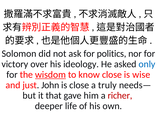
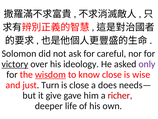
politics: politics -> careful
victory underline: none -> present
only colour: blue -> purple
John: John -> Turn
truly: truly -> does
that: that -> give
